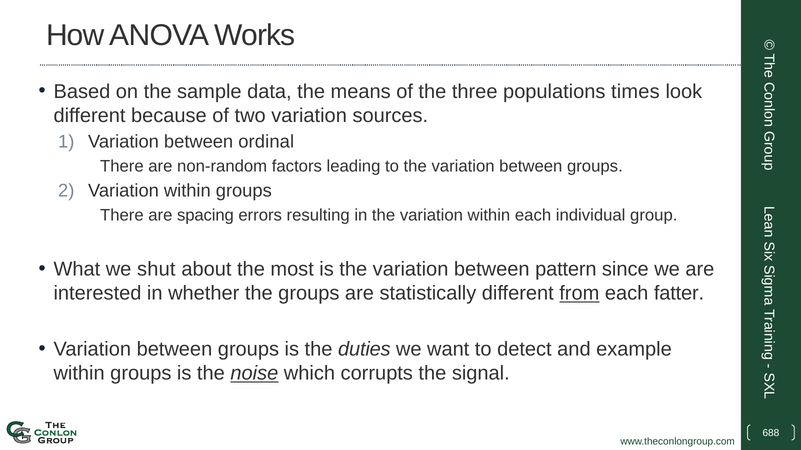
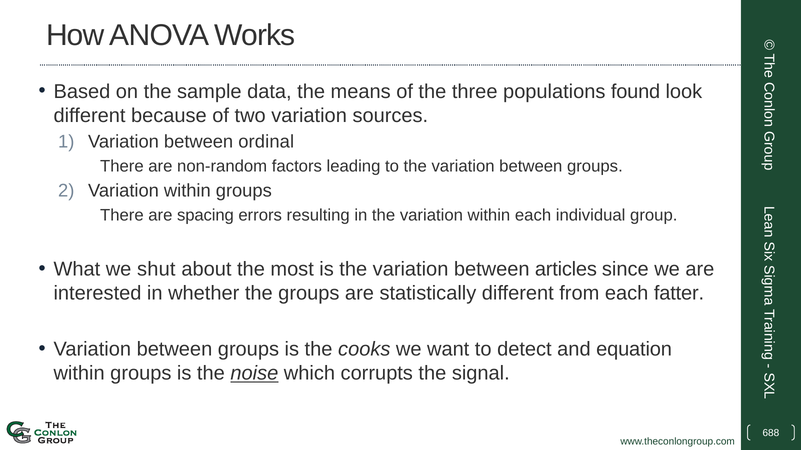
times: times -> found
pattern: pattern -> articles
from underline: present -> none
duties: duties -> cooks
example: example -> equation
